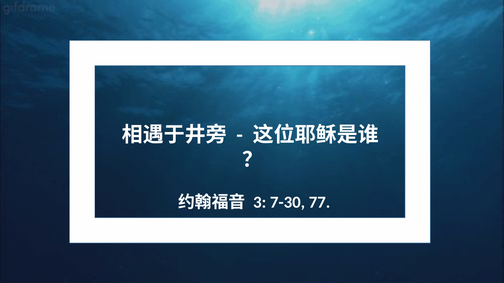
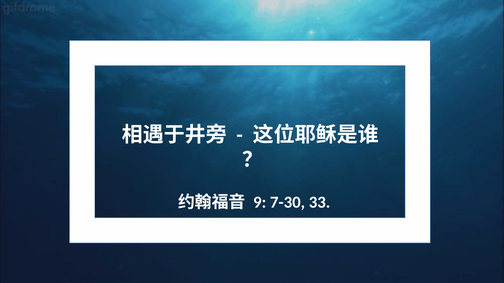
3: 3 -> 9
77: 77 -> 33
